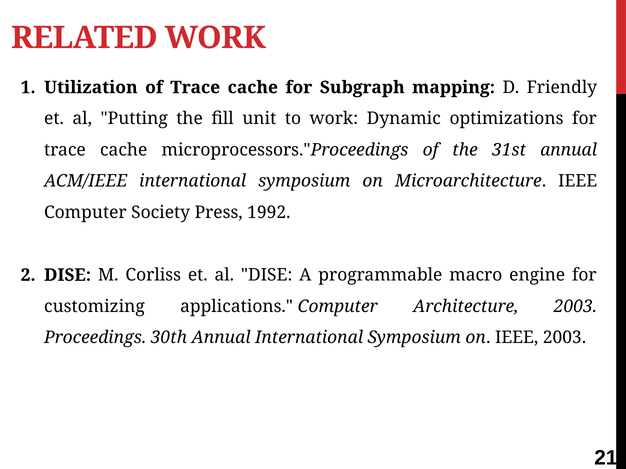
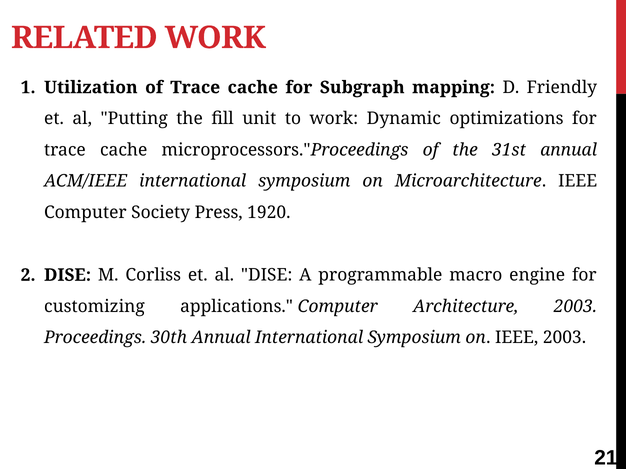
1992: 1992 -> 1920
